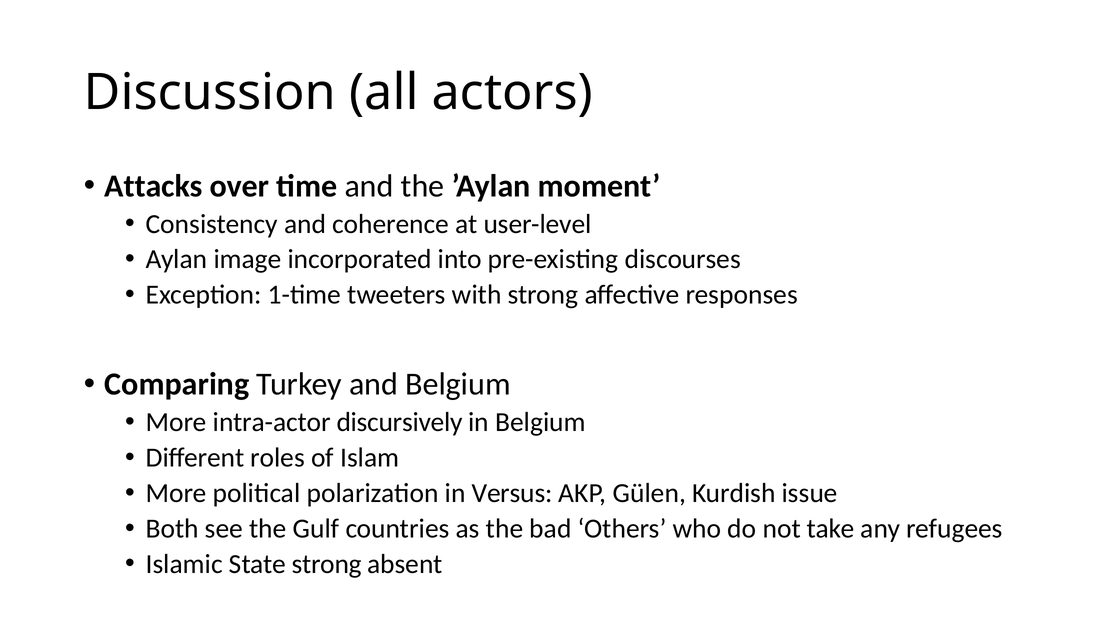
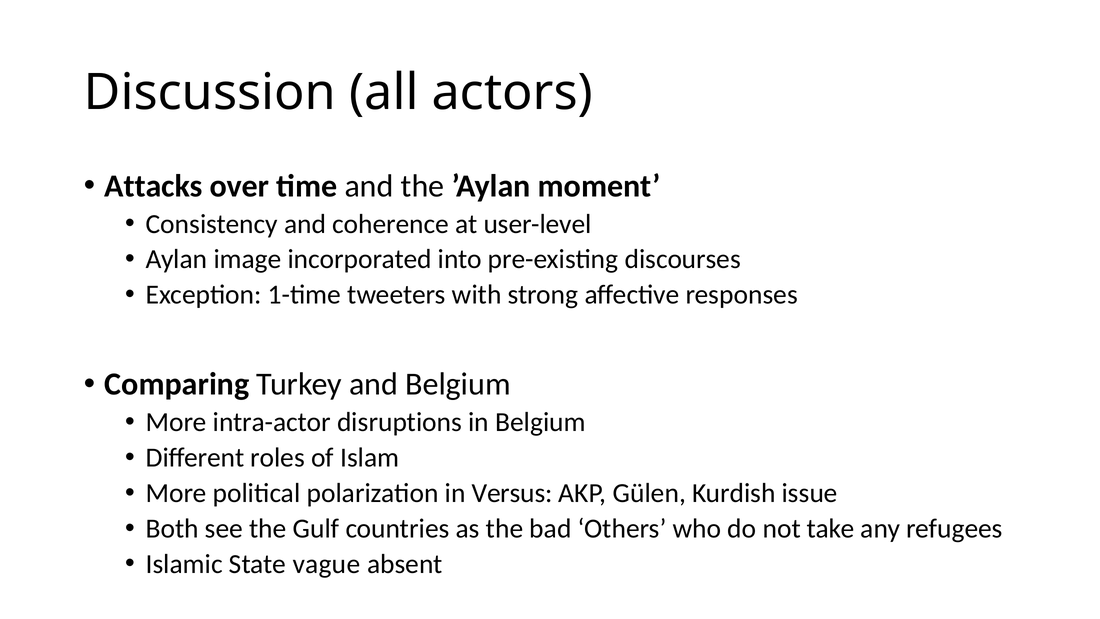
discursively: discursively -> disruptions
State strong: strong -> vague
